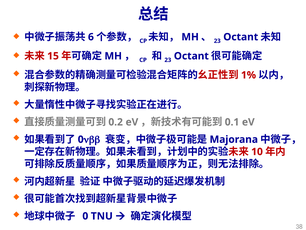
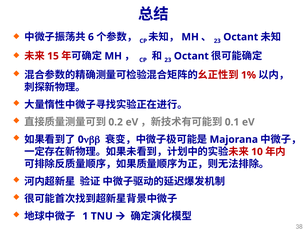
0 at (85, 216): 0 -> 1
